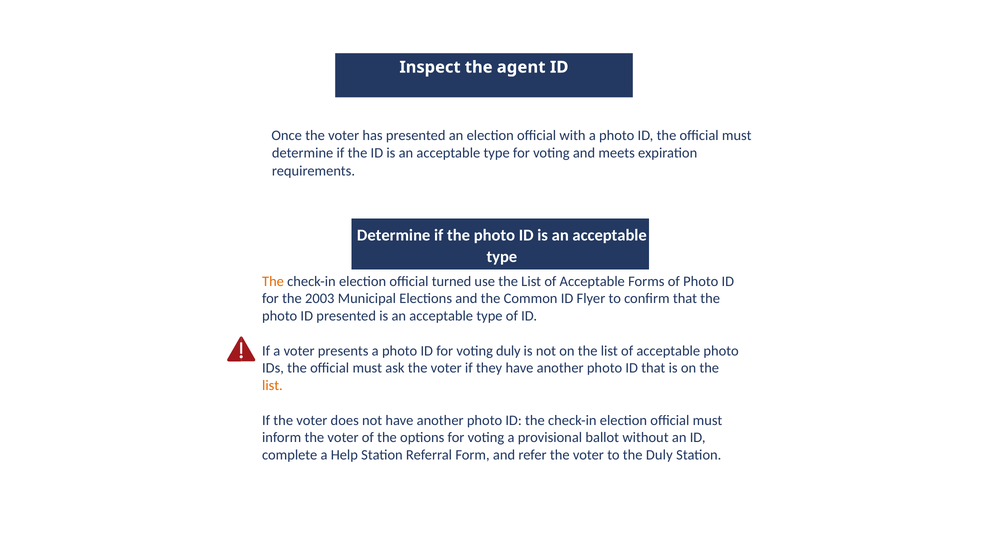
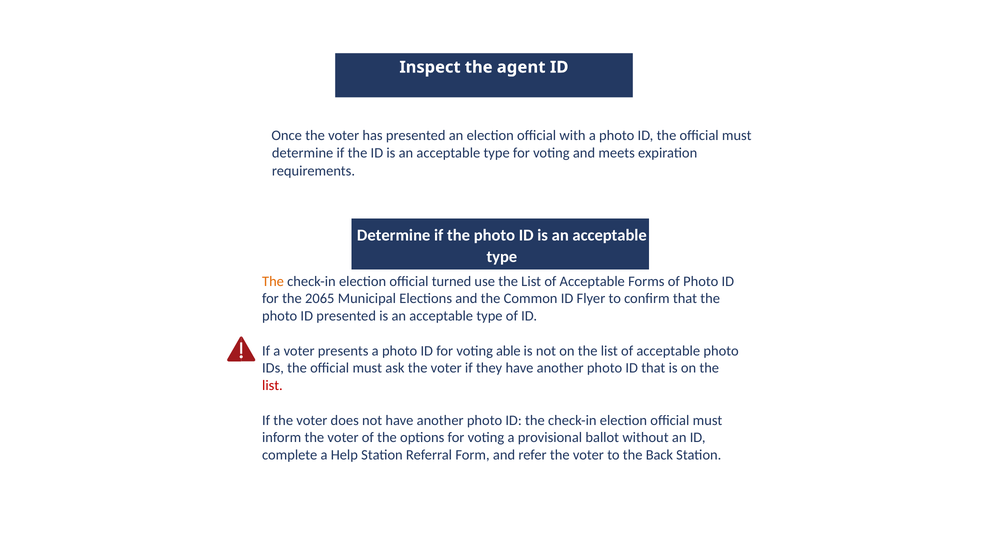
2003: 2003 -> 2065
voting duly: duly -> able
list at (272, 386) colour: orange -> red
the Duly: Duly -> Back
